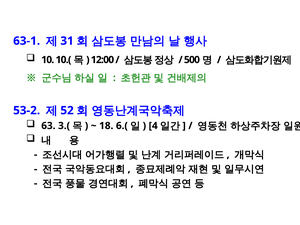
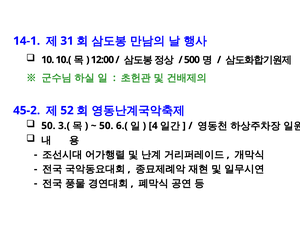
63-1: 63-1 -> 14-1
53-2: 53-2 -> 45-2
63 at (48, 126): 63 -> 50
18 at (106, 126): 18 -> 50
